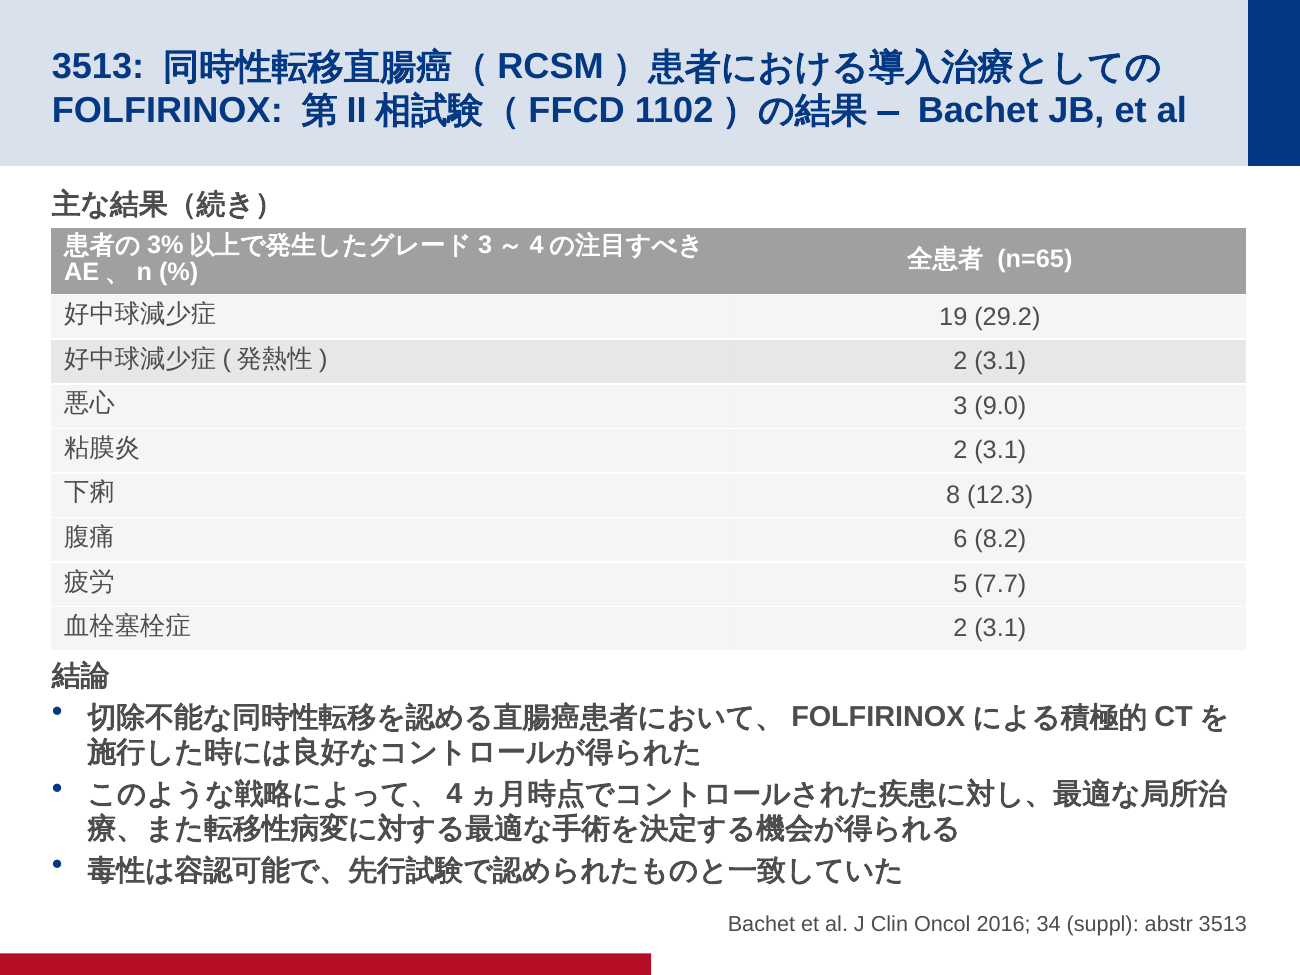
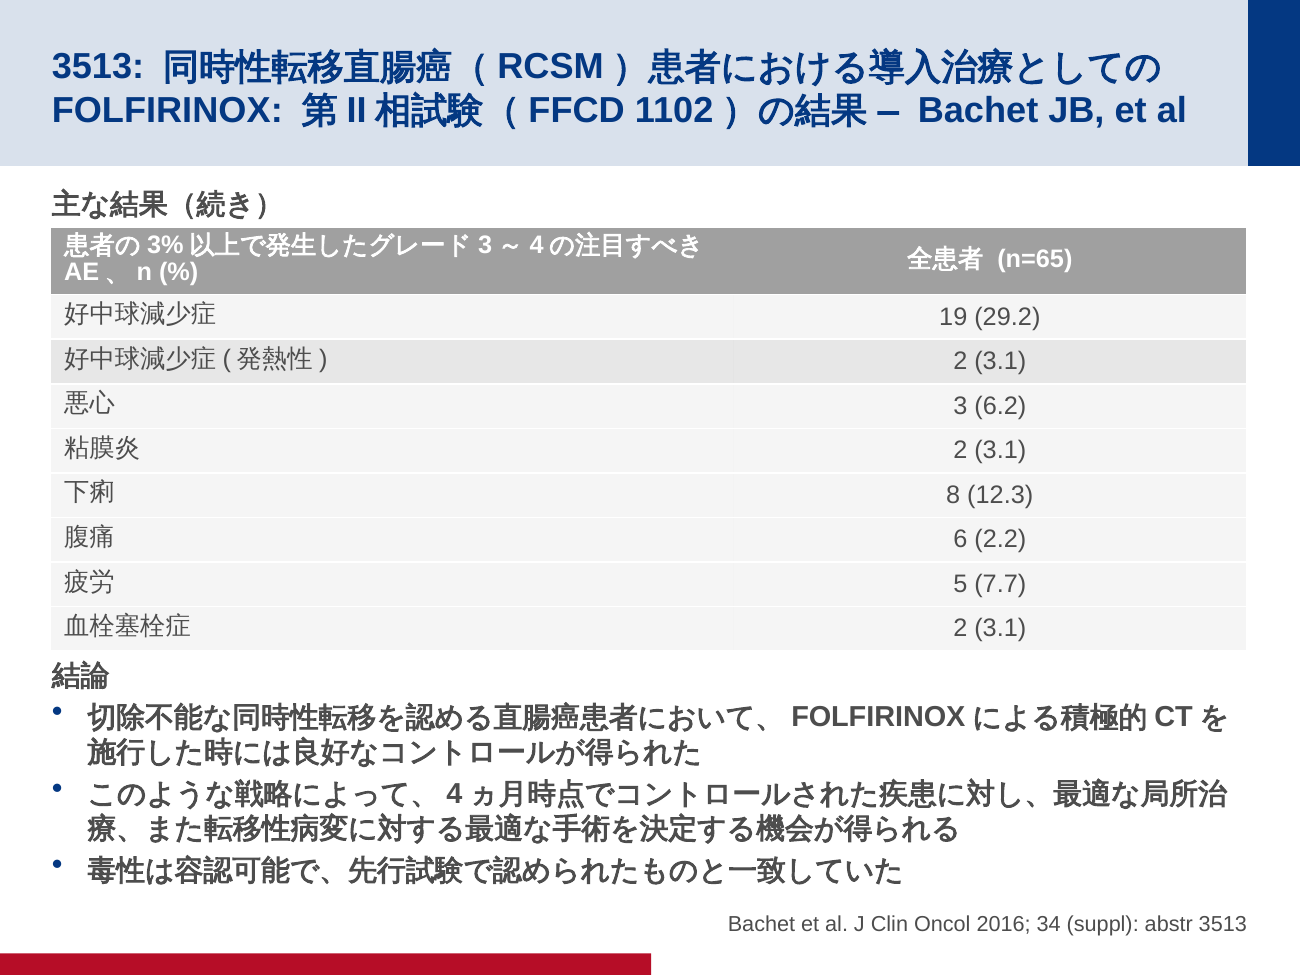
9.0: 9.0 -> 6.2
8.2: 8.2 -> 2.2
